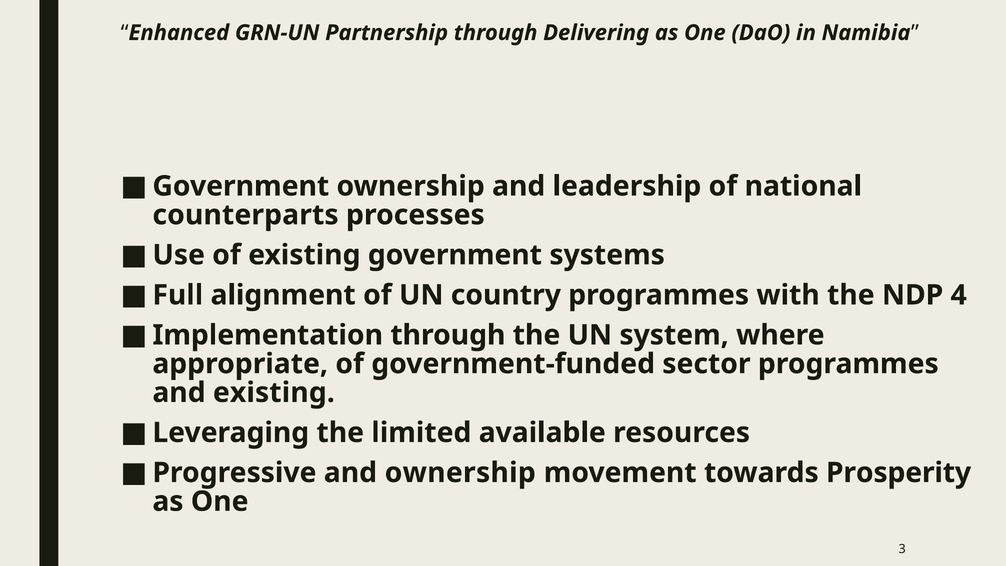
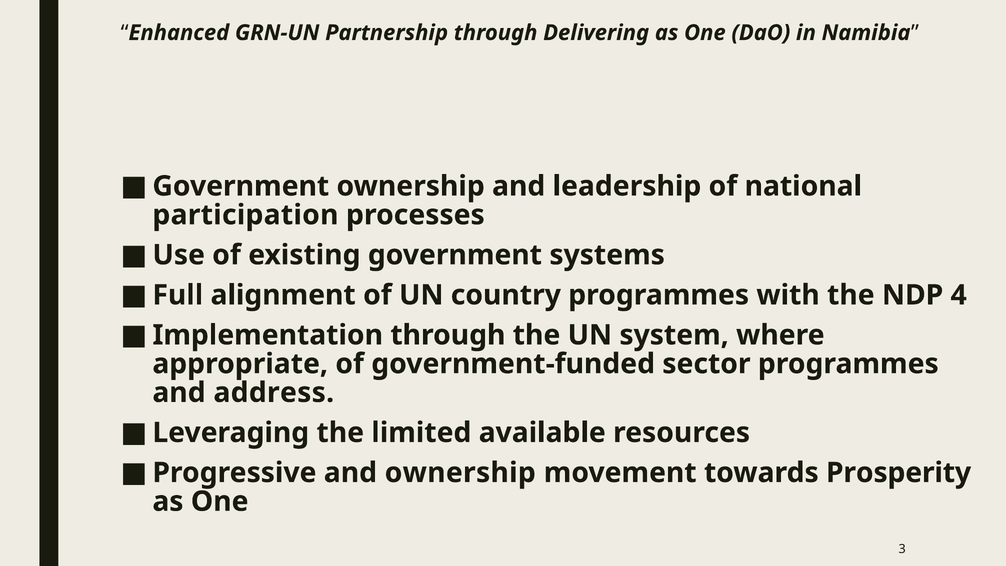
counterparts: counterparts -> participation
and existing: existing -> address
